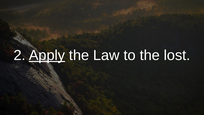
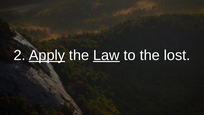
Law underline: none -> present
